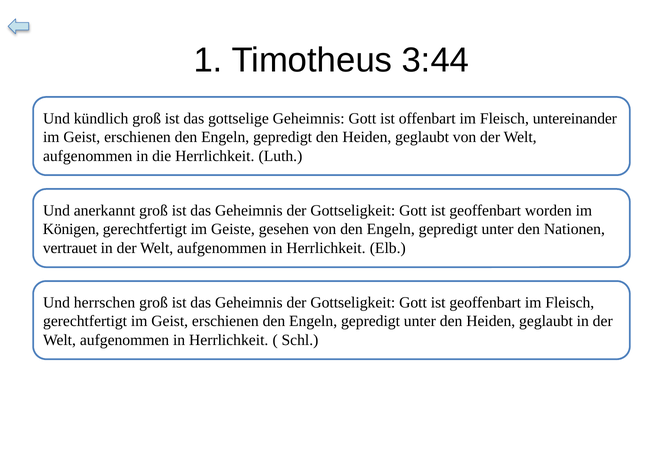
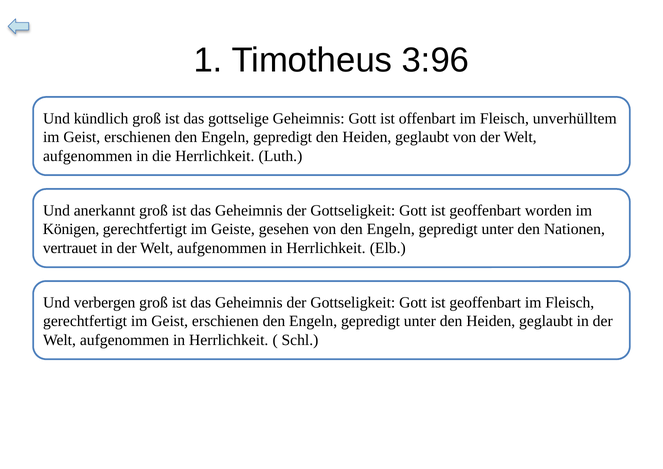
3:44: 3:44 -> 3:96
untereinander: untereinander -> unverhülltem
herrschen: herrschen -> verbergen
